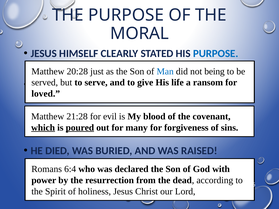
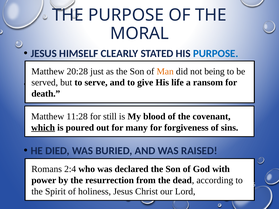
Man colour: blue -> orange
loved: loved -> death
21:28: 21:28 -> 11:28
evil: evil -> still
poured underline: present -> none
6:4: 6:4 -> 2:4
